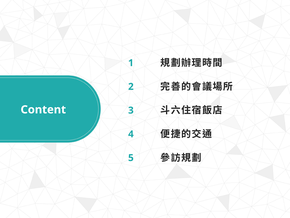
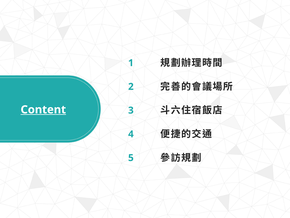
Content underline: none -> present
